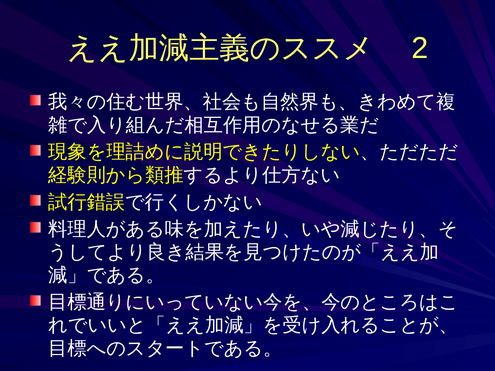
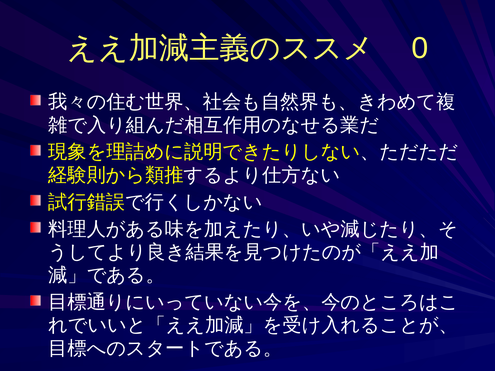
2: 2 -> 0
